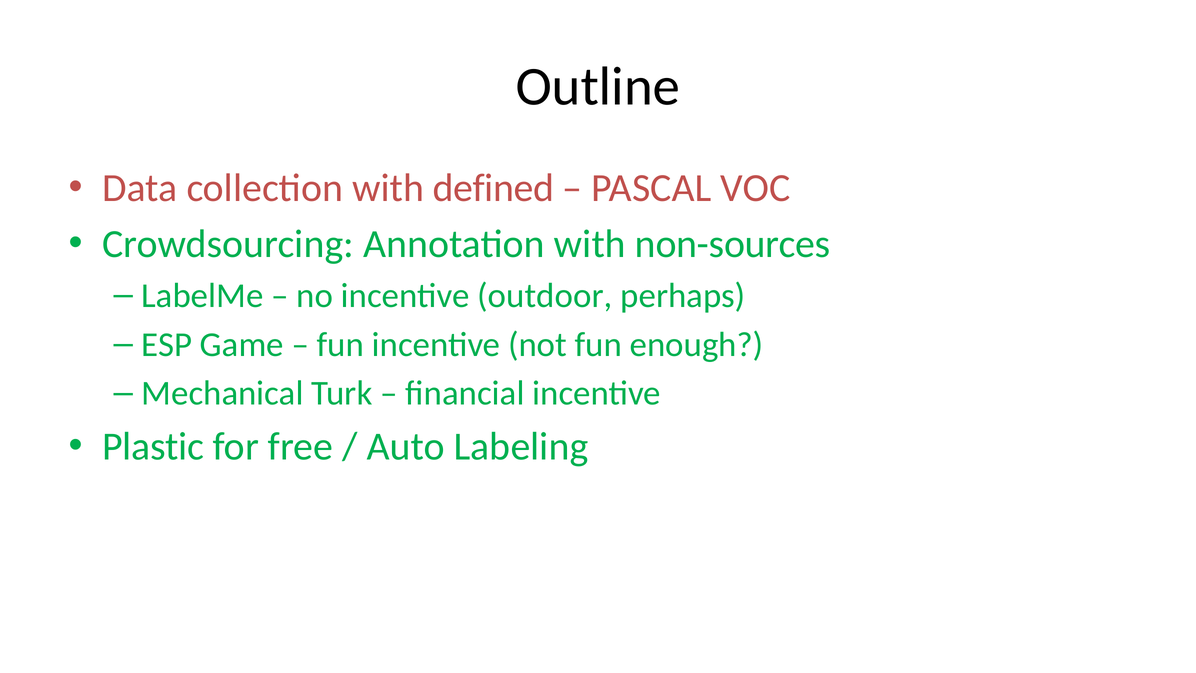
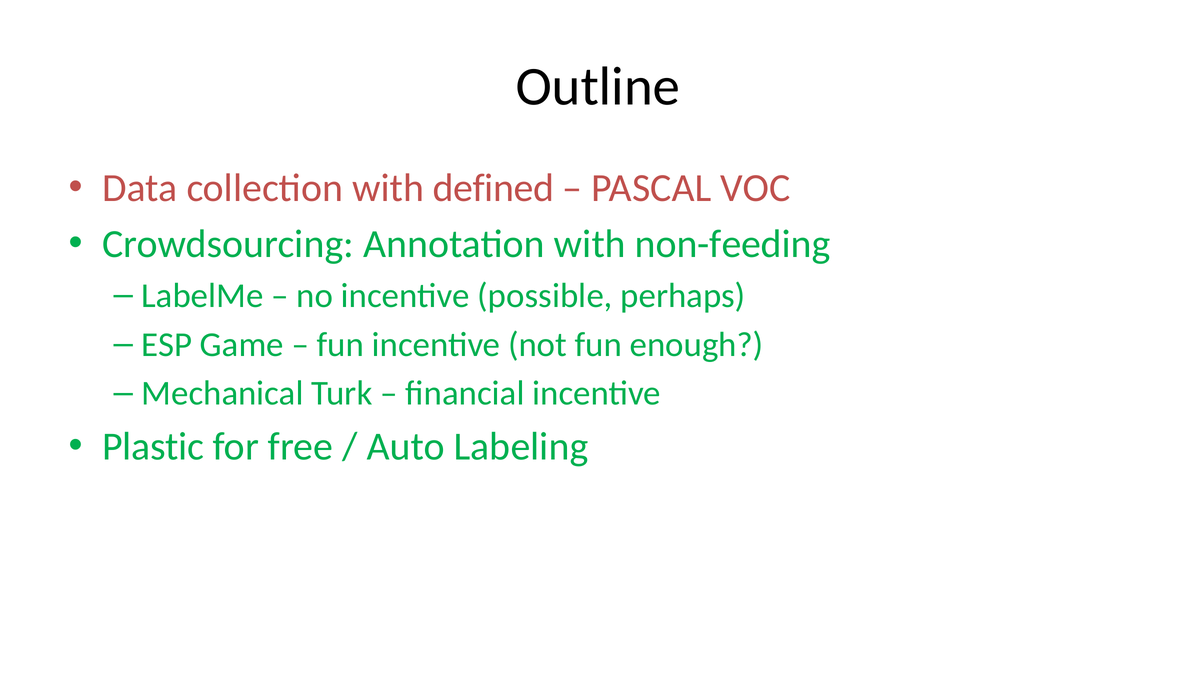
non-sources: non-sources -> non-feeding
outdoor: outdoor -> possible
